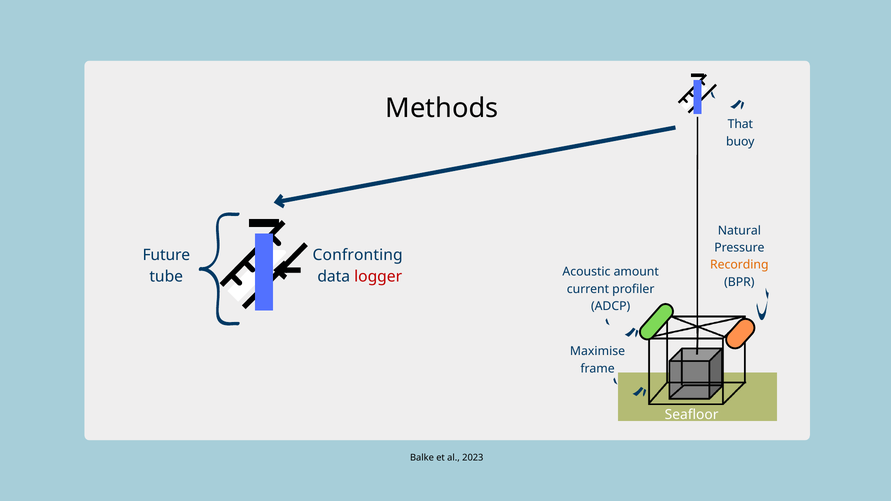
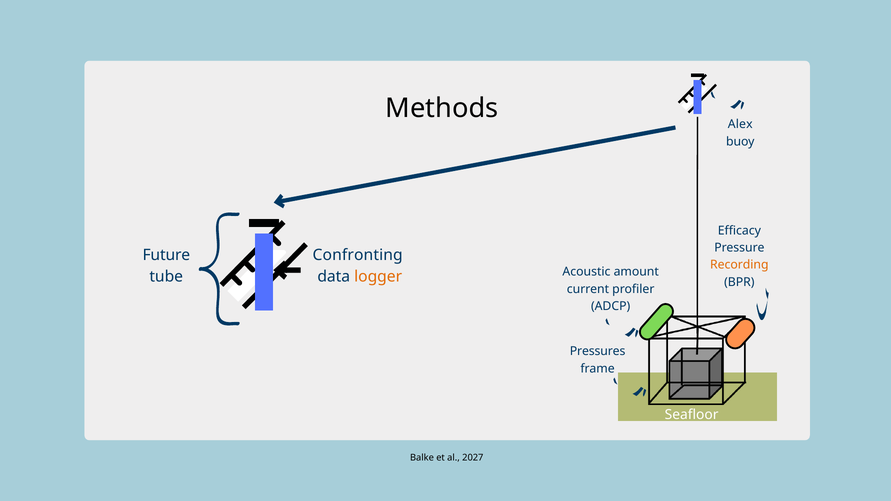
That: That -> Alex
Natural: Natural -> Efficacy
logger colour: red -> orange
Maximise: Maximise -> Pressures
2023: 2023 -> 2027
